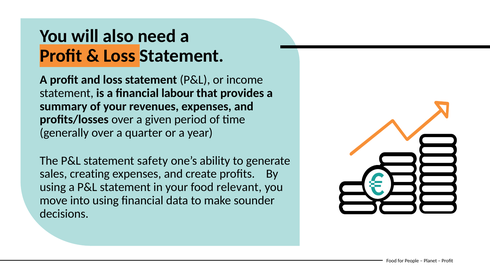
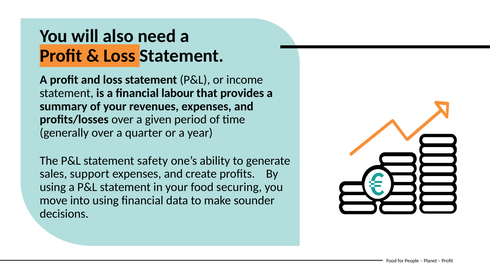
creating: creating -> support
relevant: relevant -> securing
